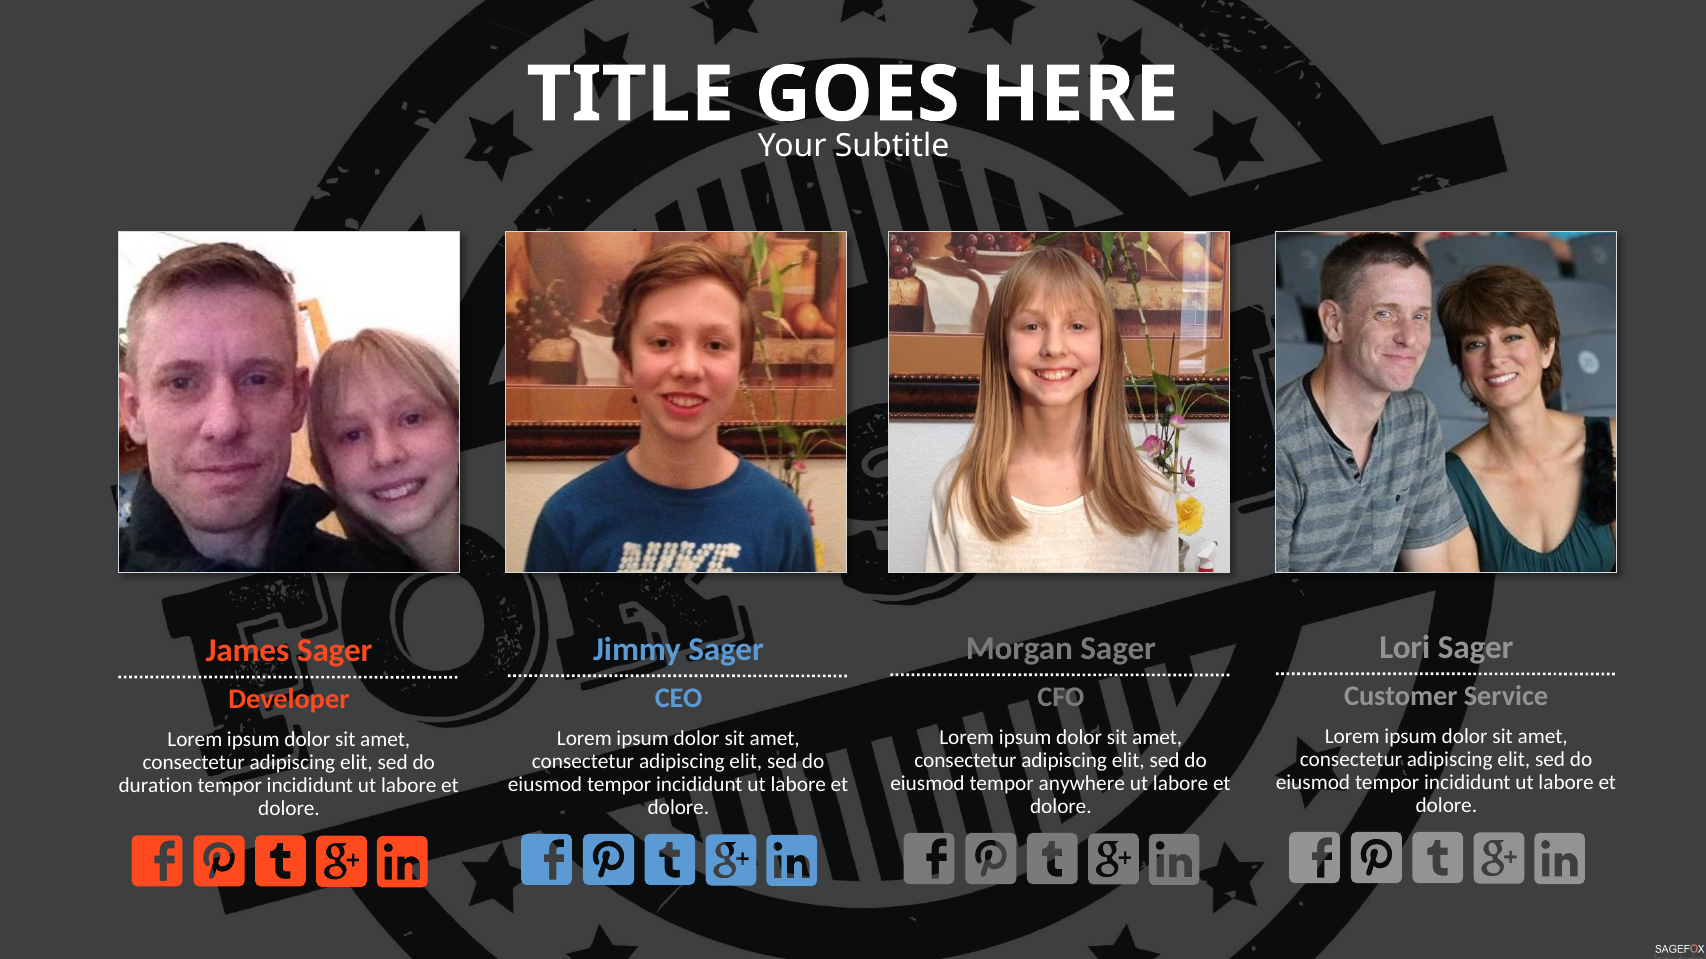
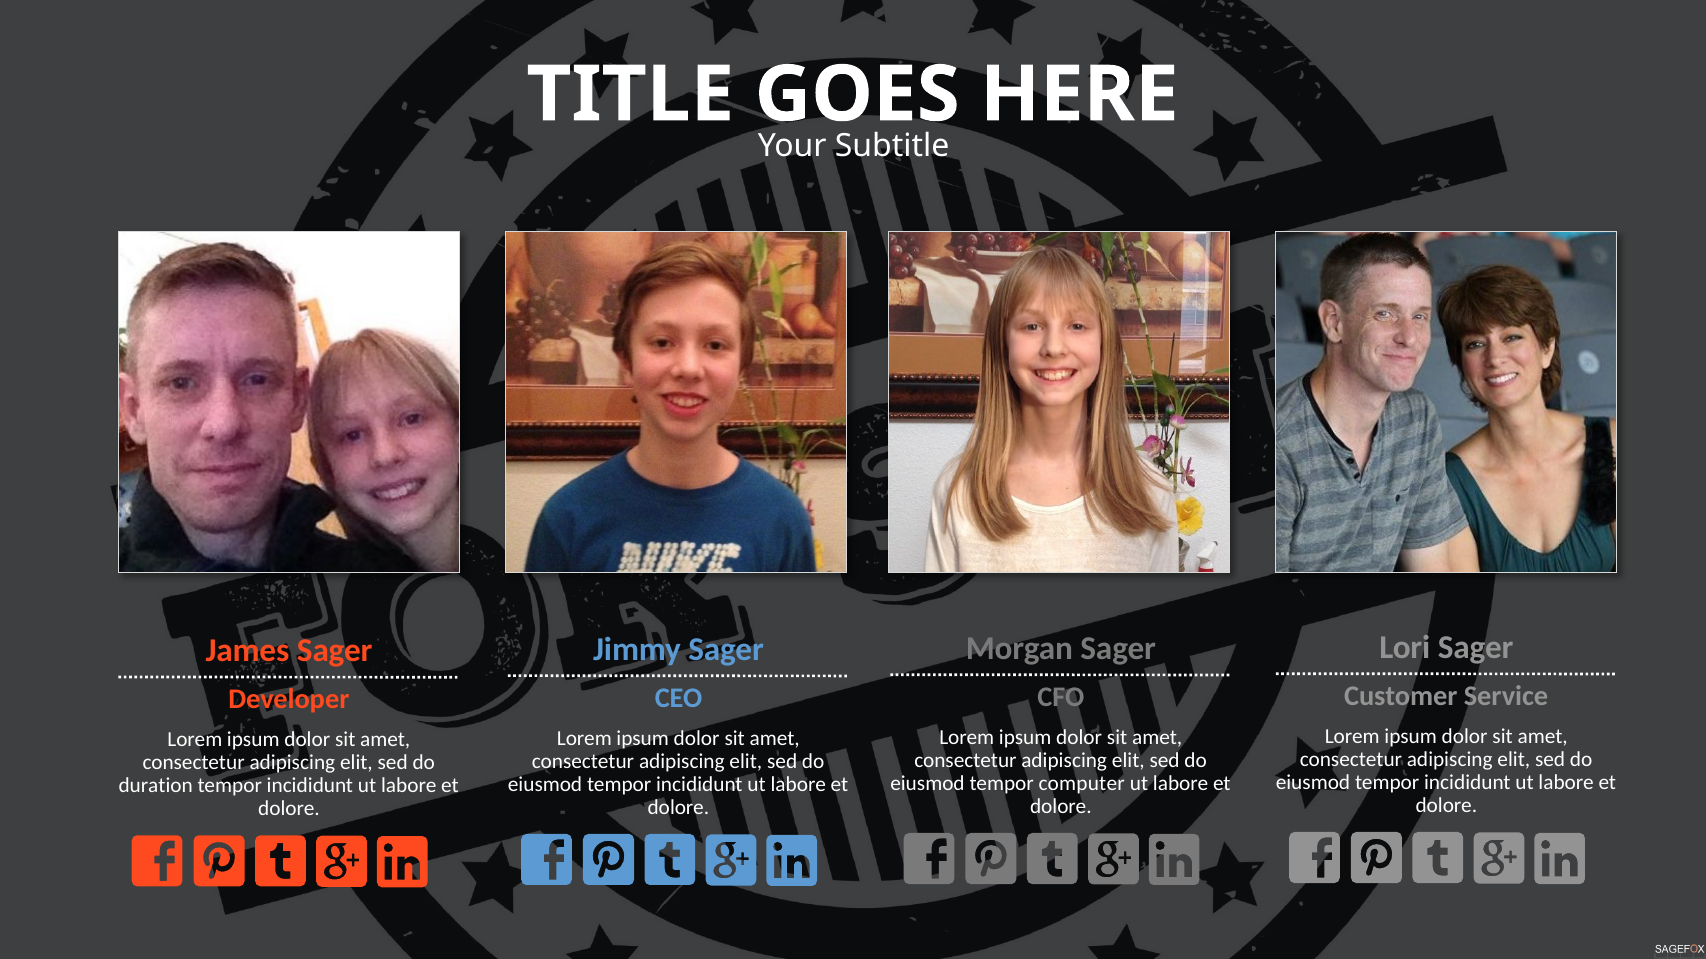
anywhere: anywhere -> computer
